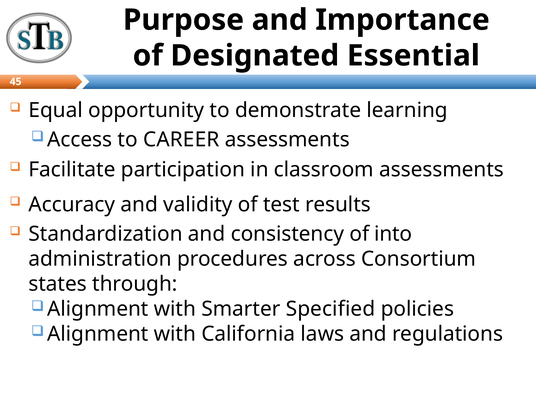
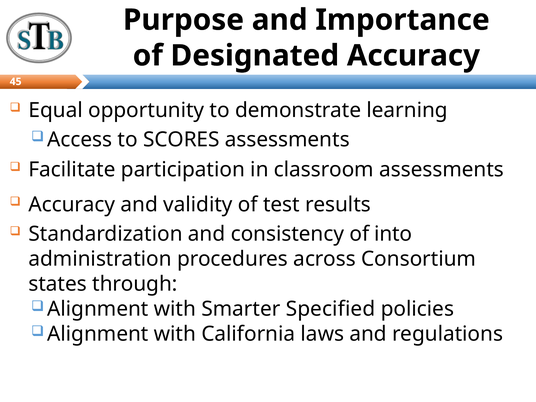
Designated Essential: Essential -> Accuracy
CAREER: CAREER -> SCORES
